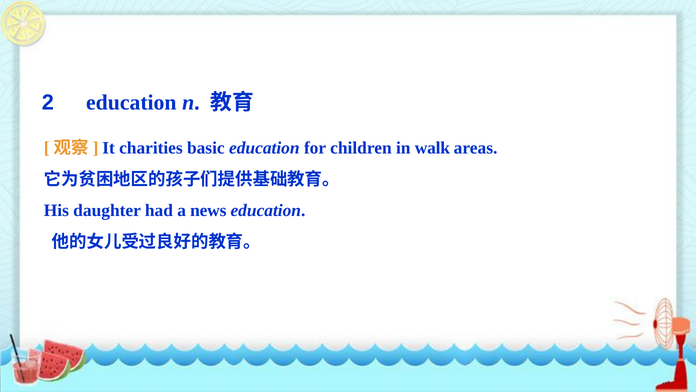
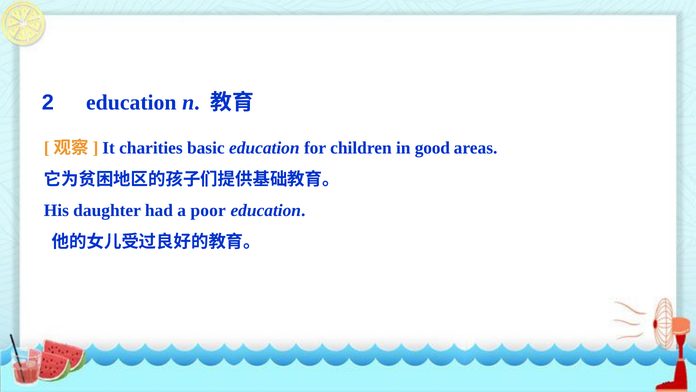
walk: walk -> good
news: news -> poor
